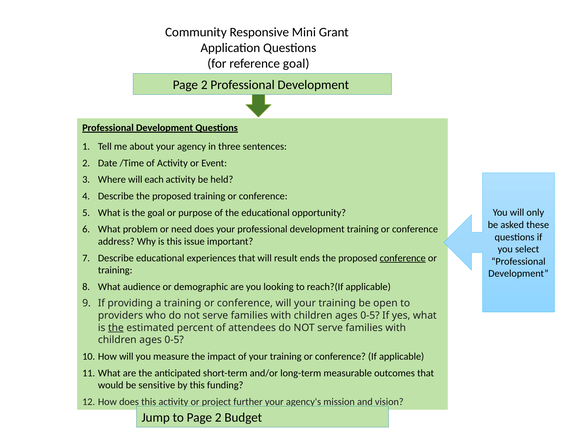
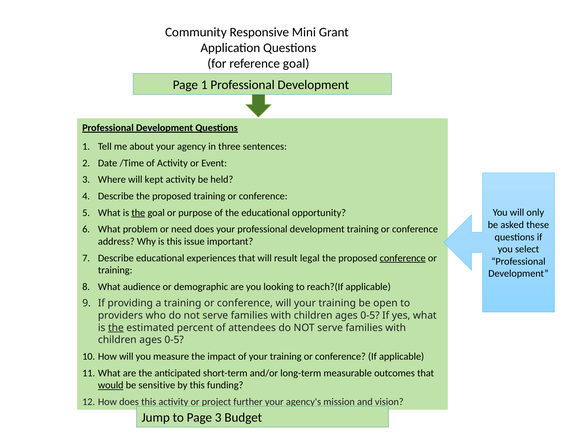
2 at (204, 85): 2 -> 1
each: each -> kept
the at (138, 212) underline: none -> present
ends: ends -> legal
would underline: none -> present
to Page 2: 2 -> 3
